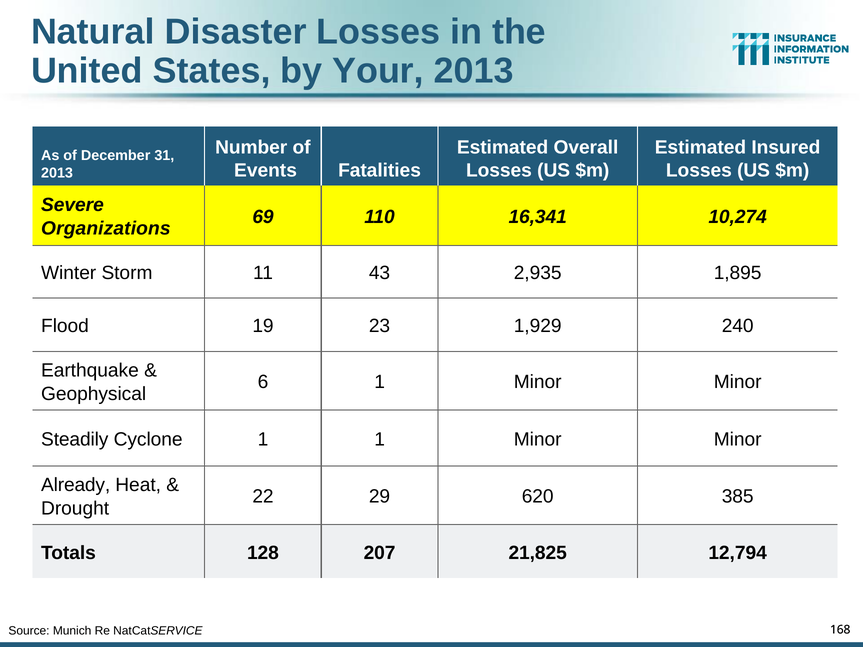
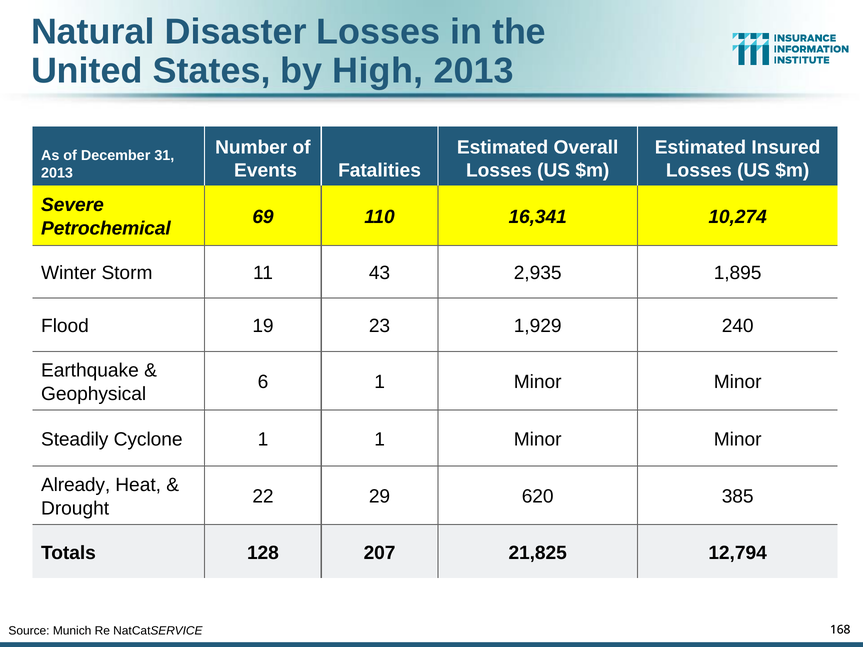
Your: Your -> High
Organizations: Organizations -> Petrochemical
